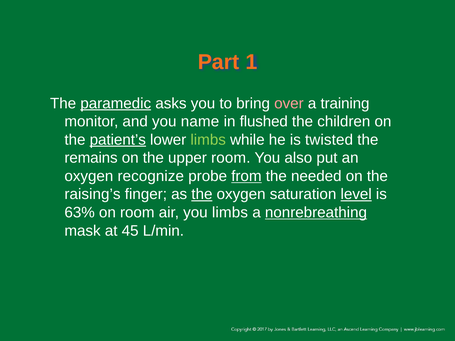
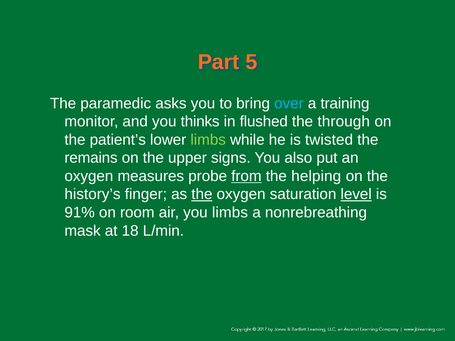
1: 1 -> 5
paramedic underline: present -> none
over colour: pink -> light blue
name: name -> thinks
children: children -> through
patient’s underline: present -> none
upper room: room -> signs
recognize: recognize -> measures
needed: needed -> helping
raising’s: raising’s -> history’s
63%: 63% -> 91%
nonrebreathing underline: present -> none
45: 45 -> 18
